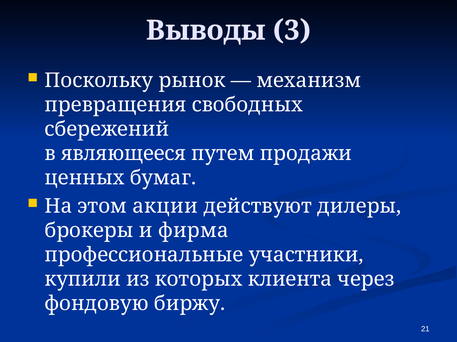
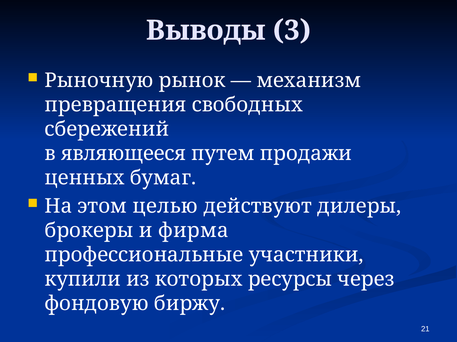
Поскольку: Поскольку -> Рыночную
акции: акции -> целью
клиента: клиента -> ресурсы
